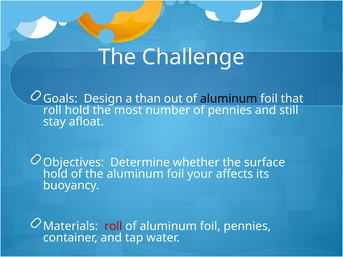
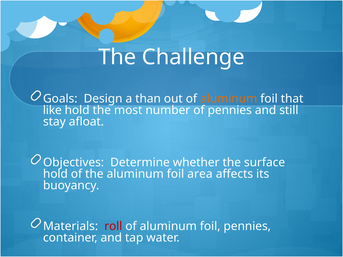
aluminum at (229, 99) colour: black -> orange
roll at (52, 110): roll -> like
your: your -> area
